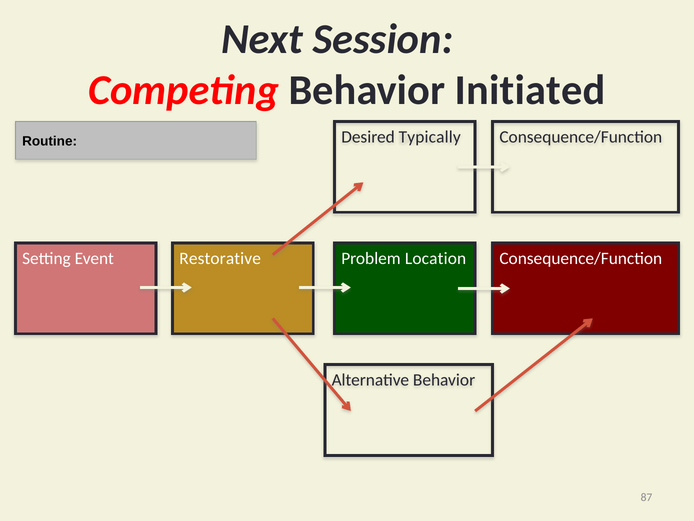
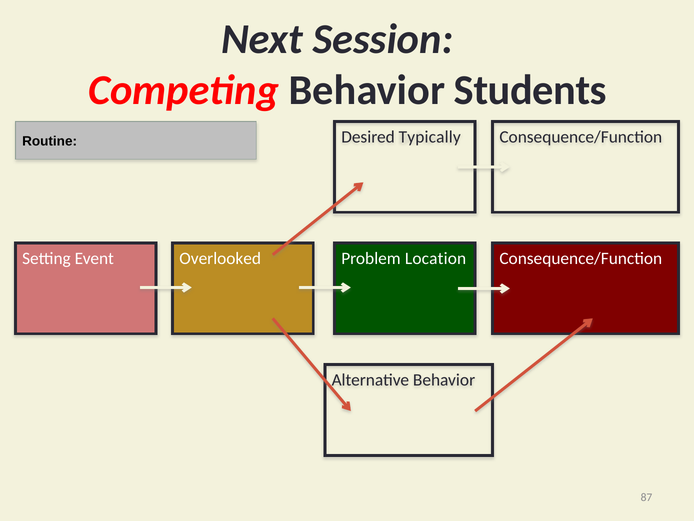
Initiated: Initiated -> Students
Restorative: Restorative -> Overlooked
